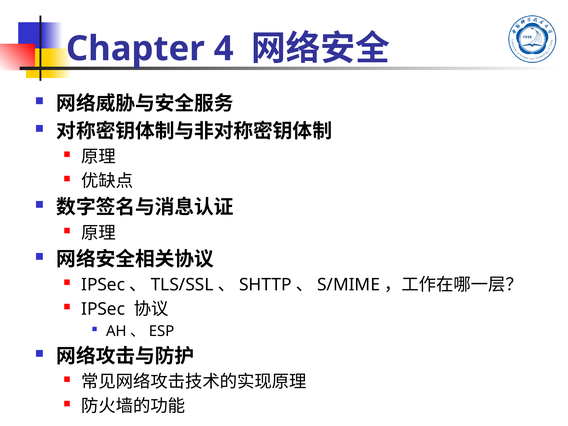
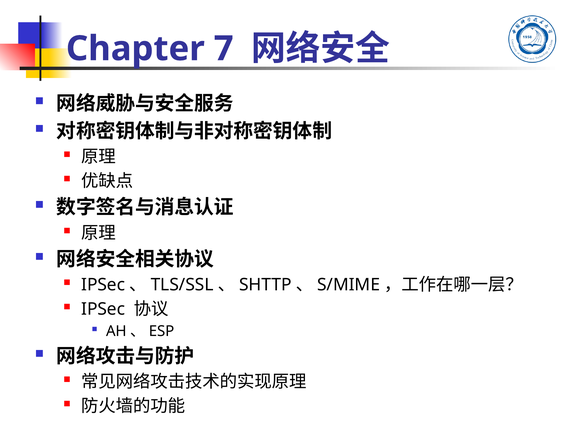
4: 4 -> 7
